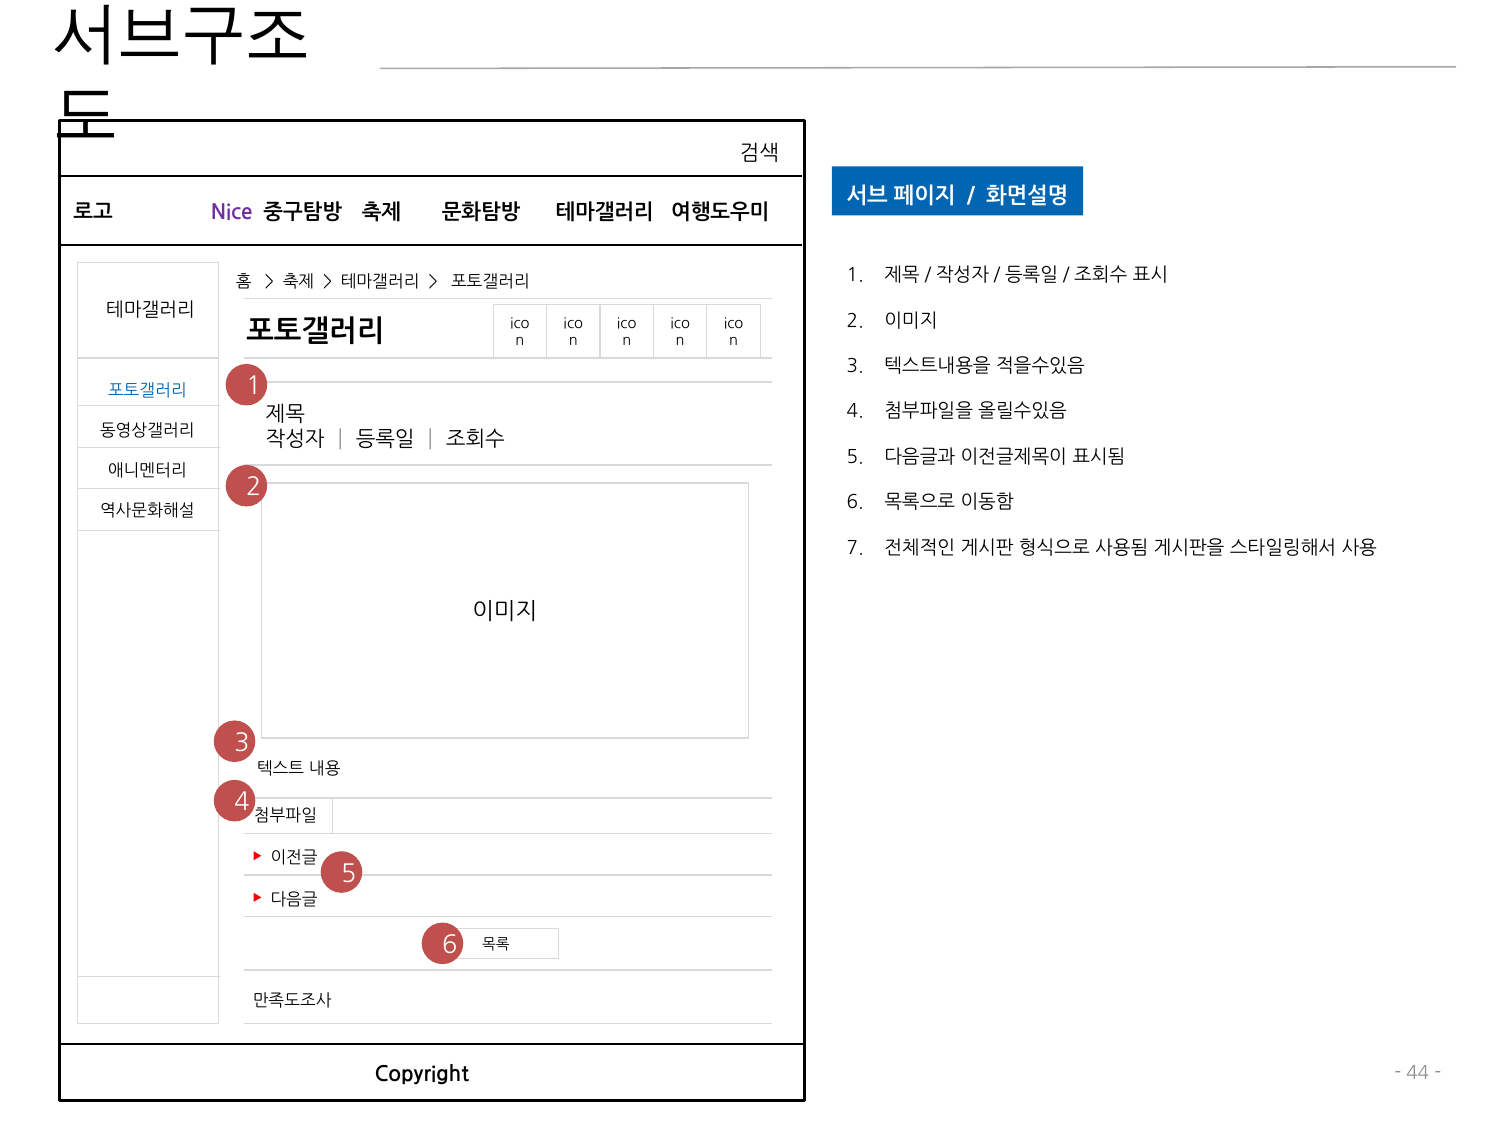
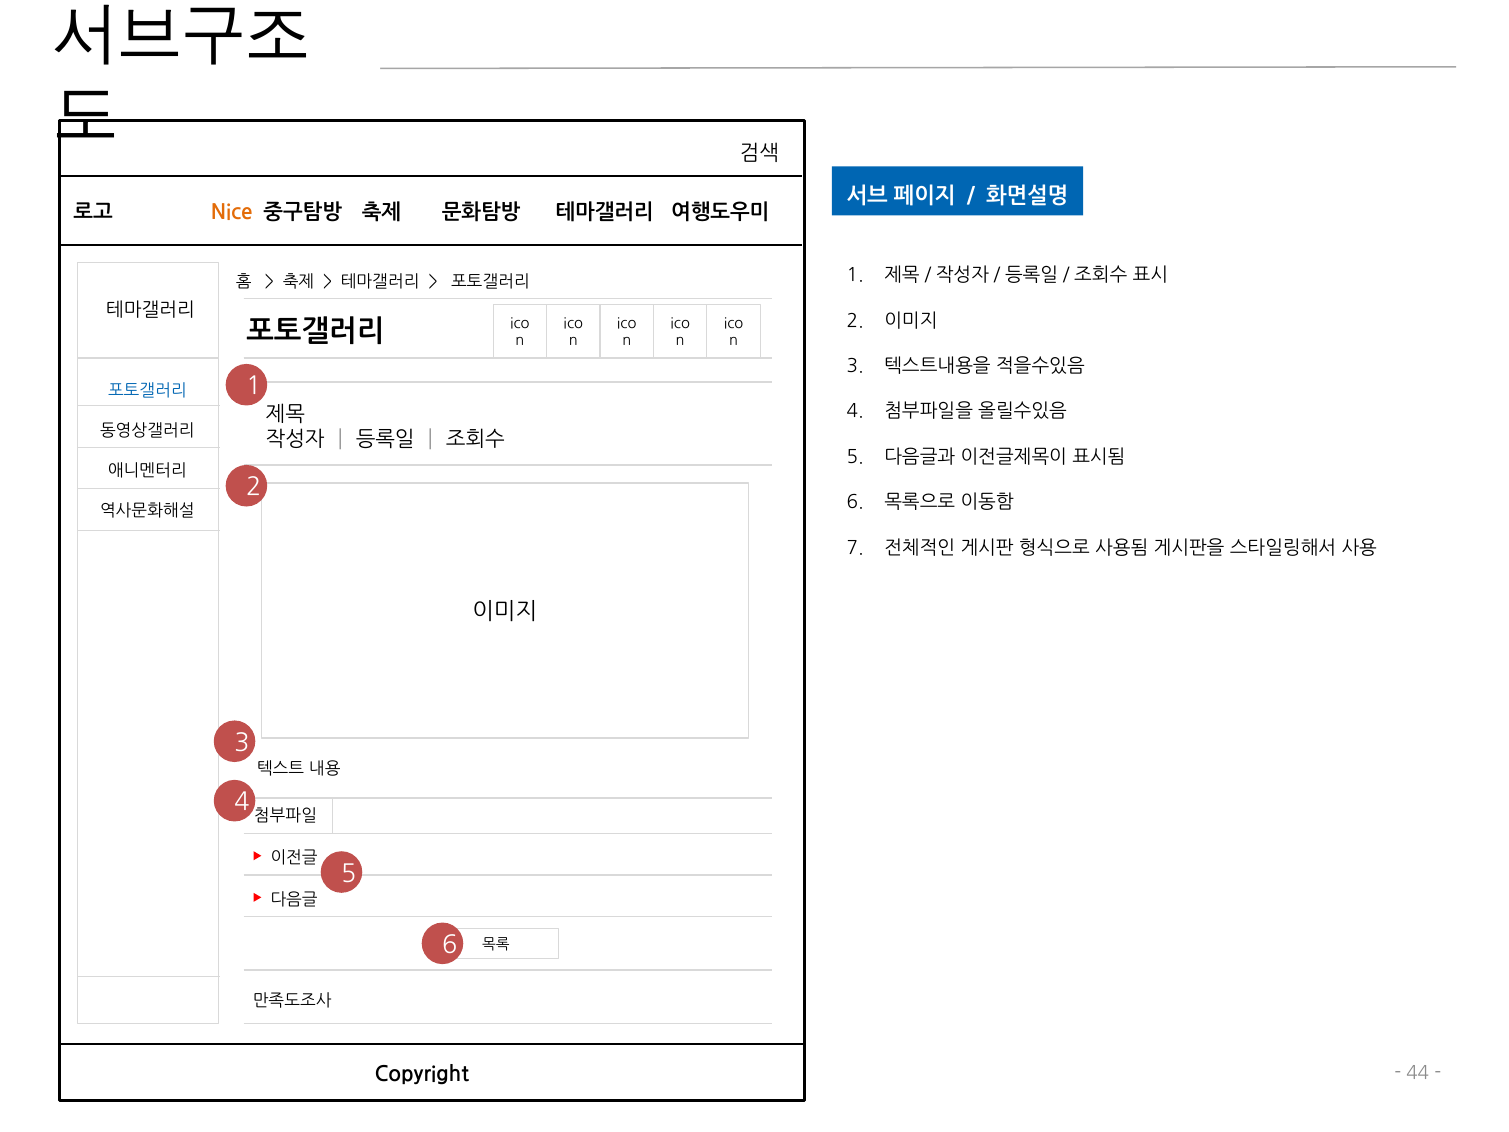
Nice colour: purple -> orange
